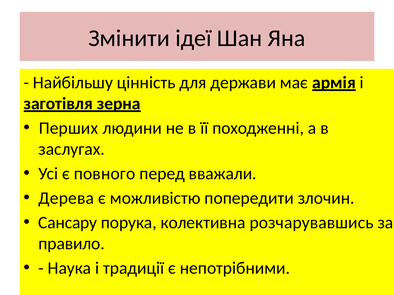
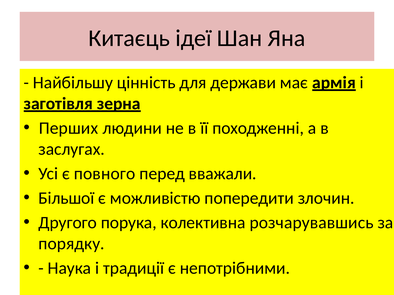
Змінити: Змінити -> Китаєць
Дерева: Дерева -> Більшої
Сансару: Сансару -> Другого
правило: правило -> порядку
